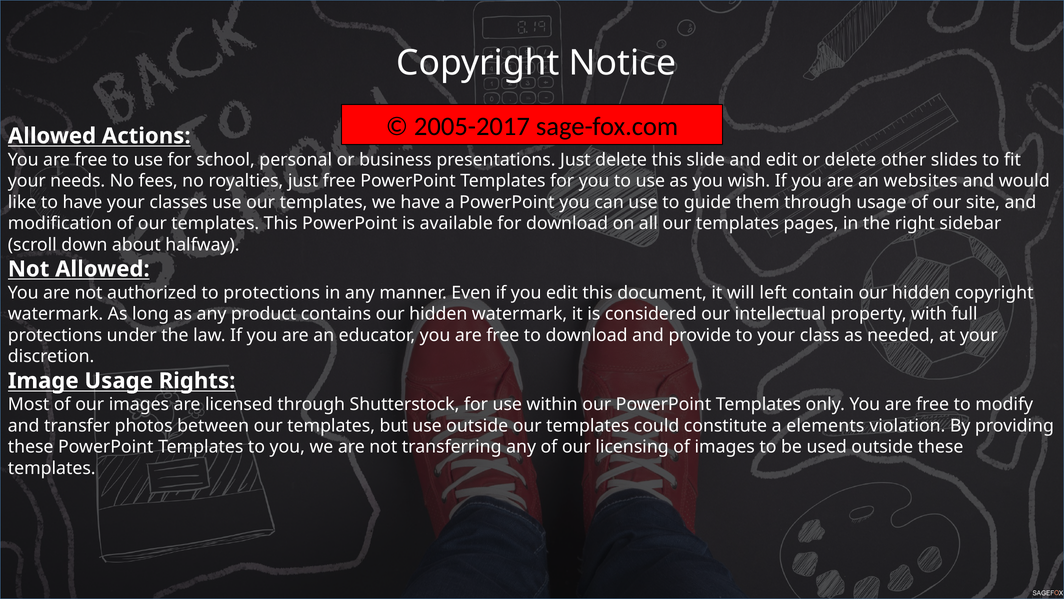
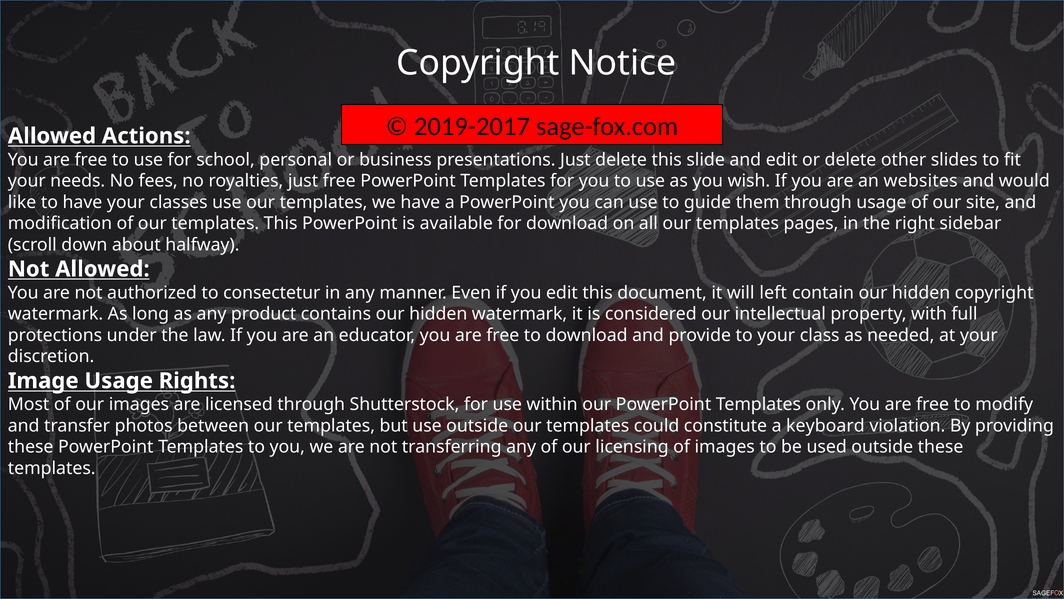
2005-2017: 2005-2017 -> 2019-2017
to protections: protections -> consectetur
elements: elements -> keyboard
